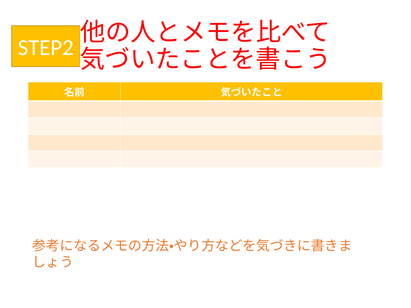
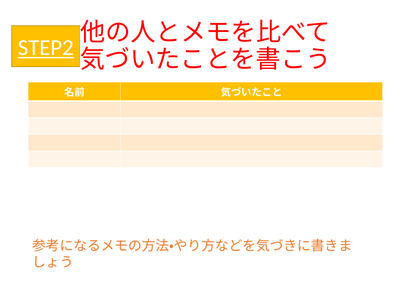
STEP2 underline: none -> present
